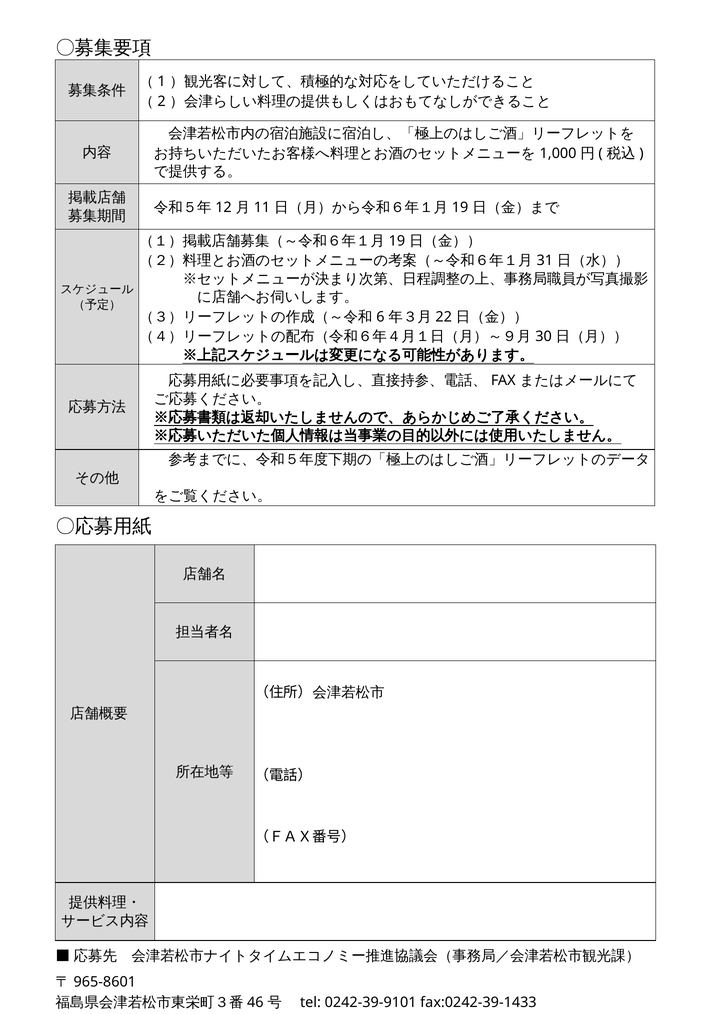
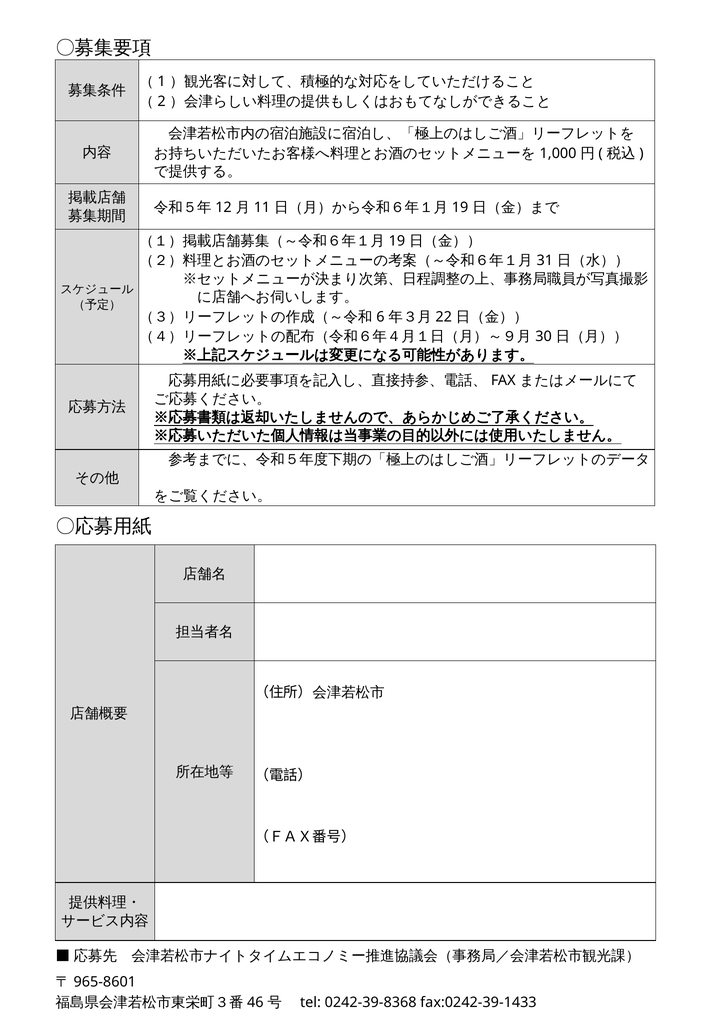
0242-39-9101: 0242-39-9101 -> 0242-39-8368
